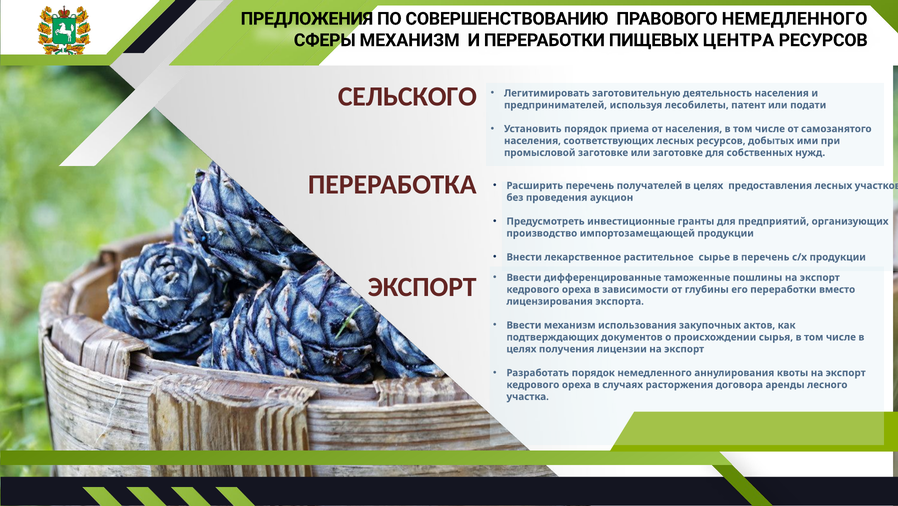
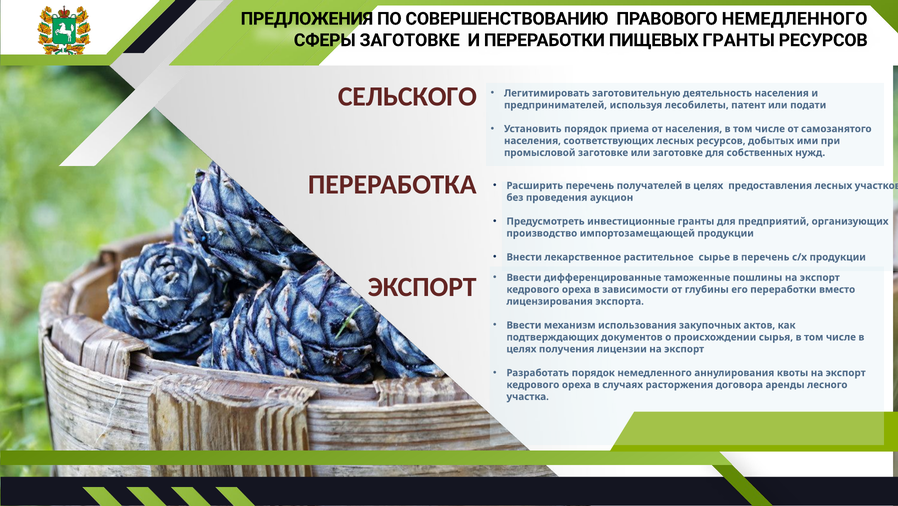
СФЕРЫ МЕХАНИЗМ: МЕХАНИЗМ -> ЗАГОТОВКЕ
ПИЩЕВЫХ ЦЕНТРА: ЦЕНТРА -> ГРАНТЫ
